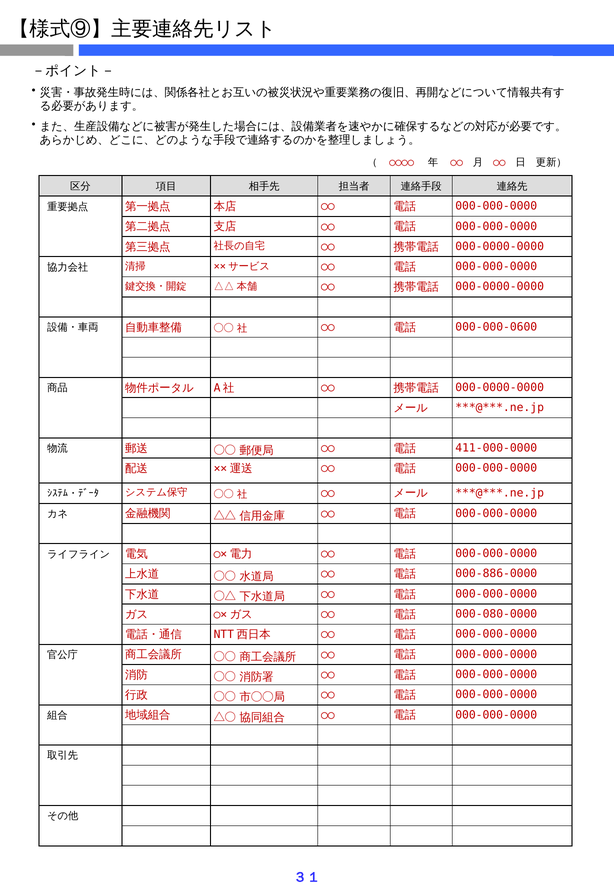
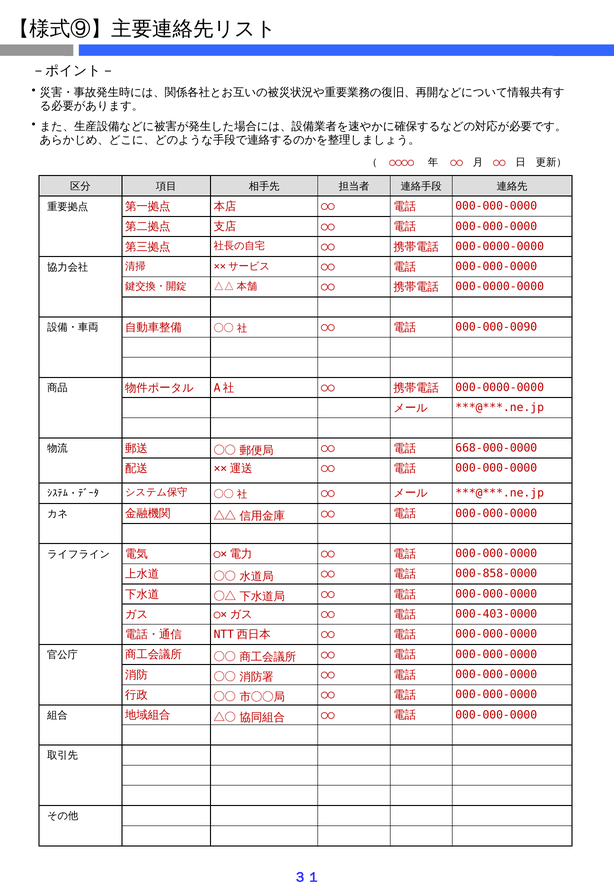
000-000-0600: 000-000-0600 -> 000-000-0090
411-000-0000: 411-000-0000 -> 668-000-0000
000-886-0000: 000-886-0000 -> 000-858-0000
000-080-0000: 000-080-0000 -> 000-403-0000
